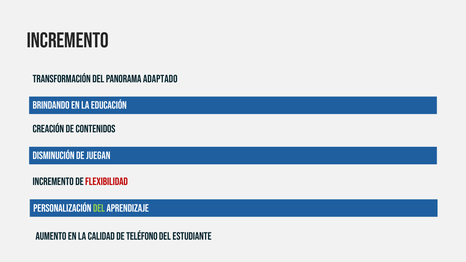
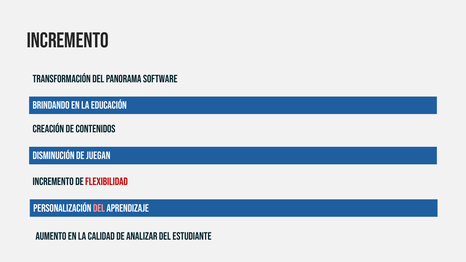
adaptado: adaptado -> software
del at (99, 208) colour: light green -> pink
teléfono: teléfono -> analizar
